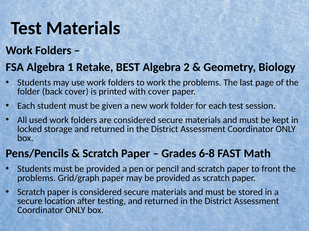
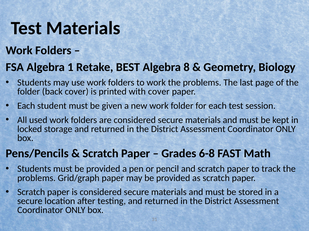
2: 2 -> 8
front: front -> track
